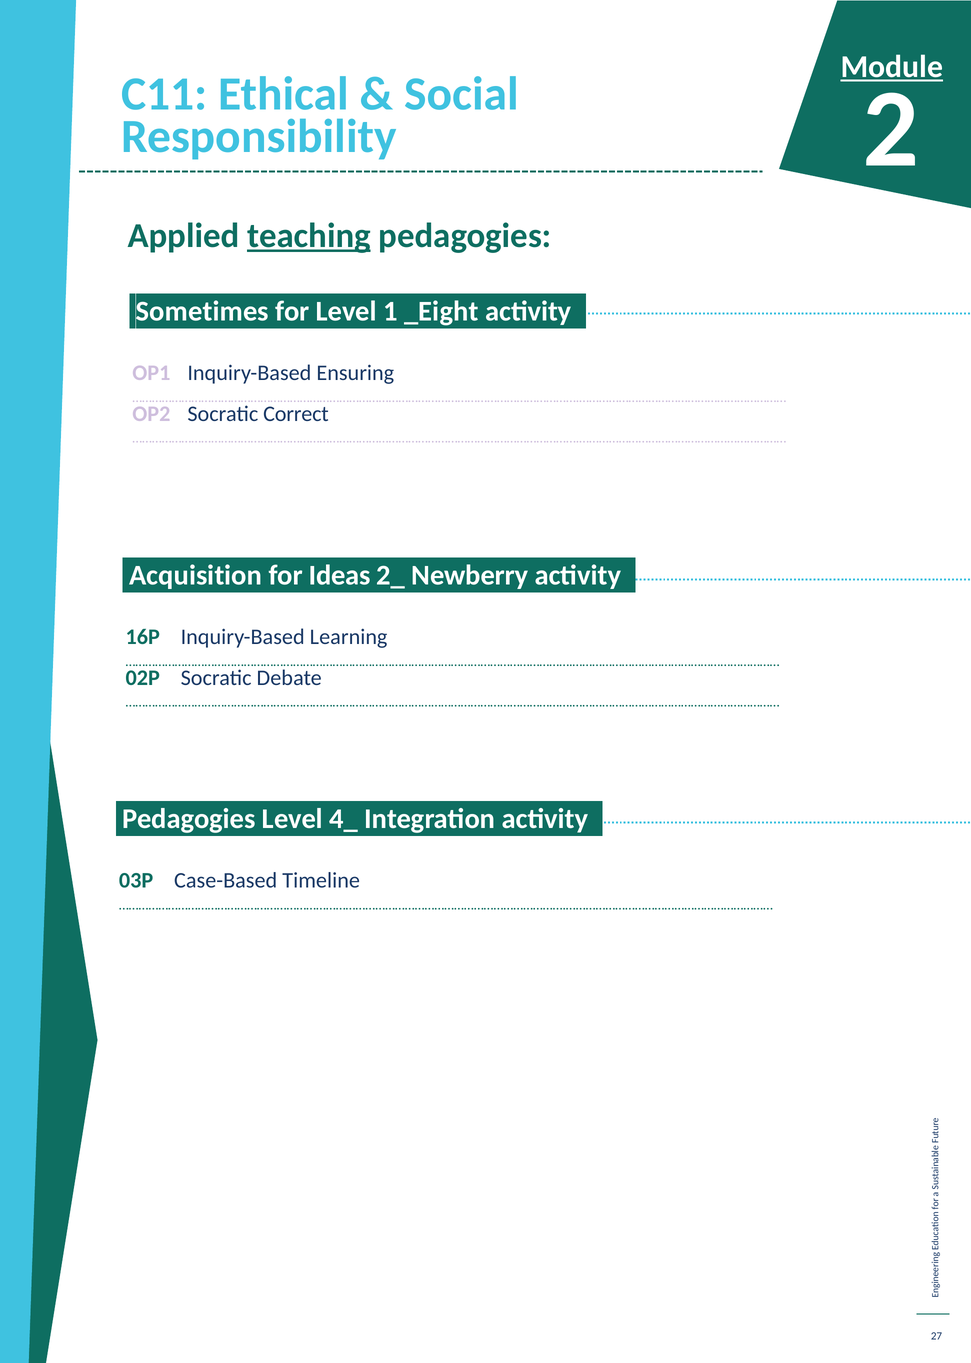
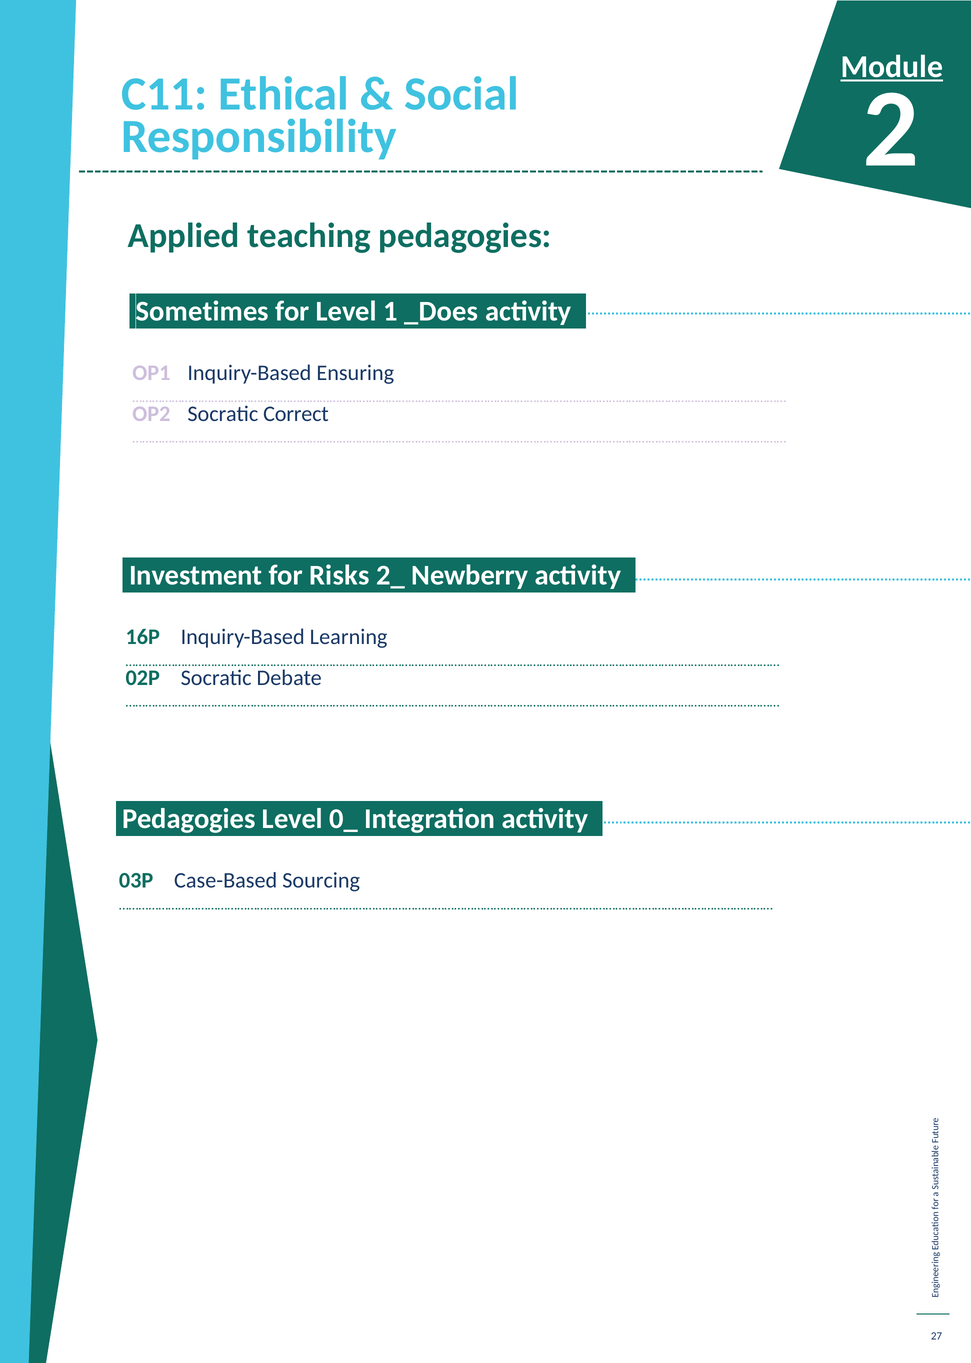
teaching underline: present -> none
_Eight: _Eight -> _Does
Acquisition: Acquisition -> Investment
Ideas: Ideas -> Risks
4_: 4_ -> 0_
Timeline: Timeline -> Sourcing
